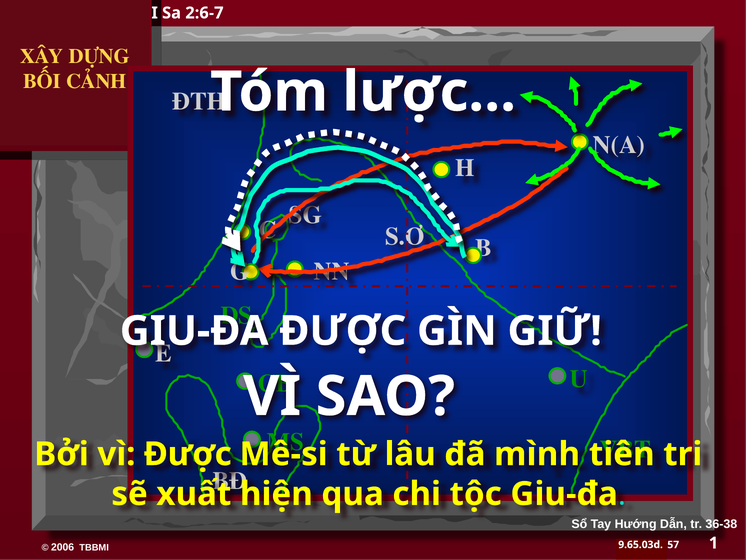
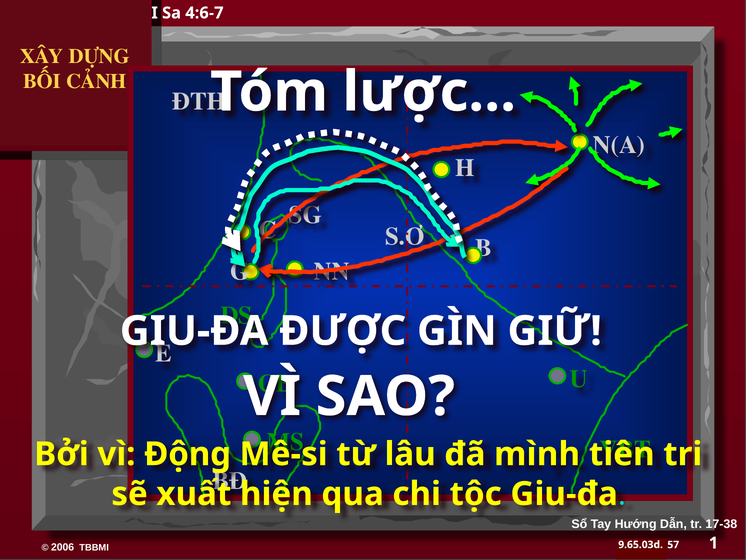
2:6-7: 2:6-7 -> 4:6-7
vì Được: Được -> Động
36-38: 36-38 -> 17-38
